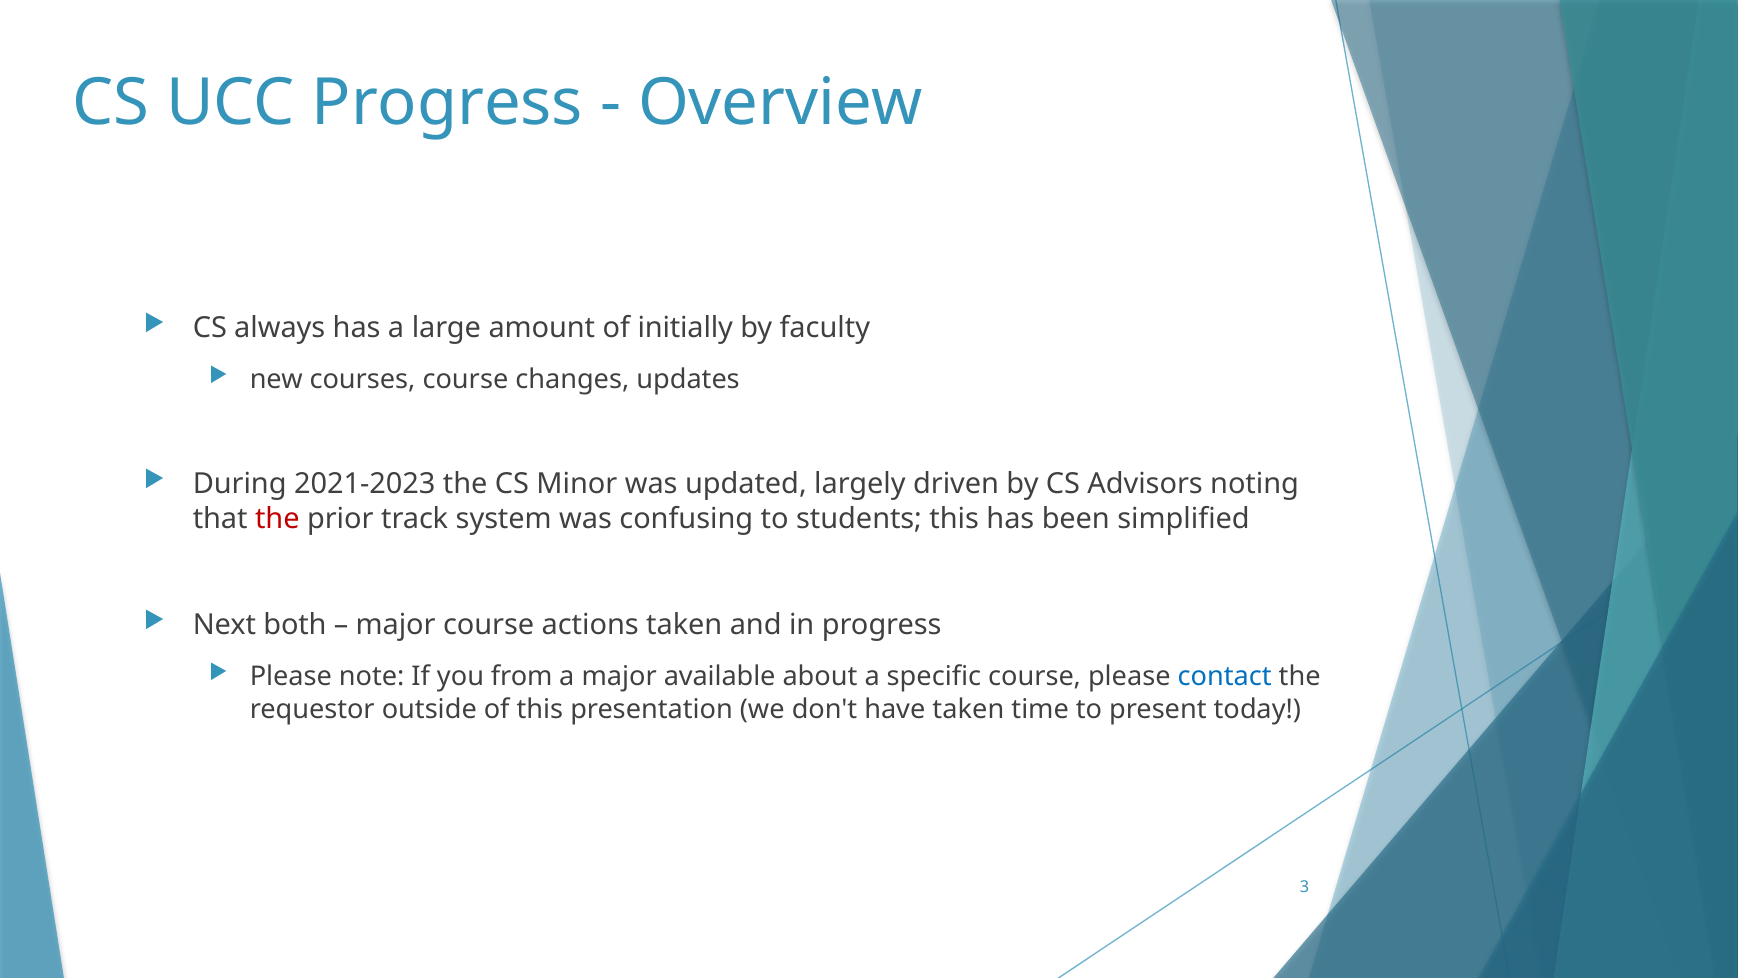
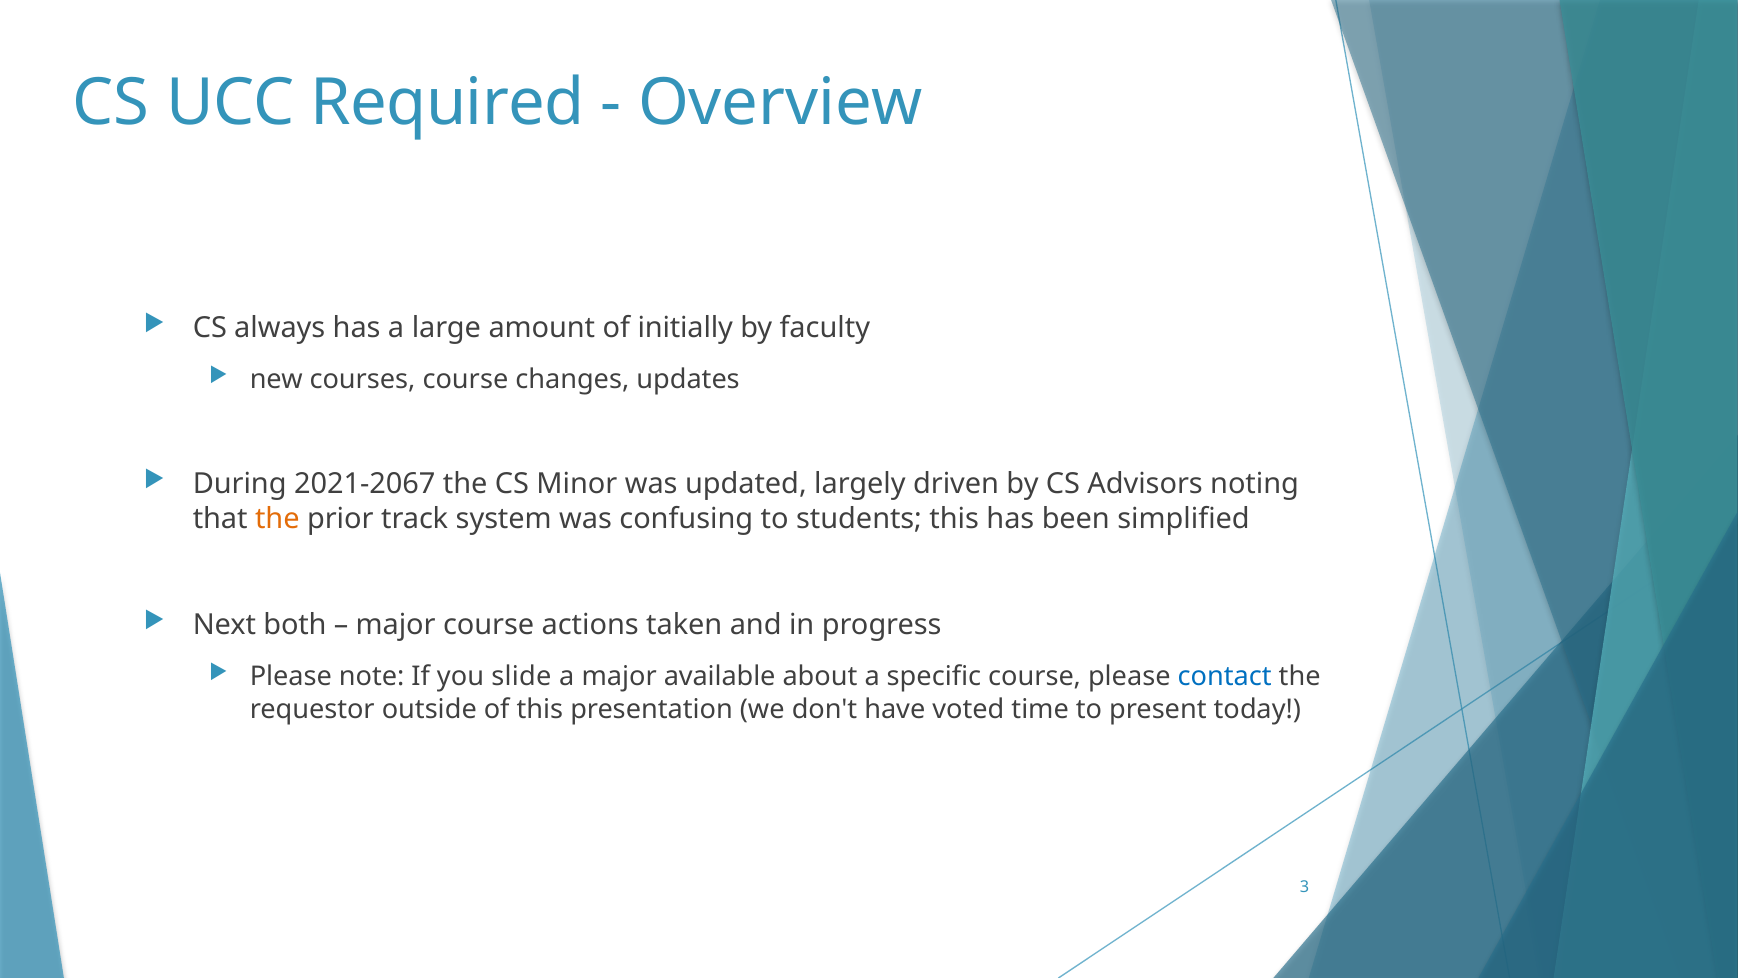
UCC Progress: Progress -> Required
2021-2023: 2021-2023 -> 2021-2067
the at (277, 519) colour: red -> orange
from: from -> slide
have taken: taken -> voted
